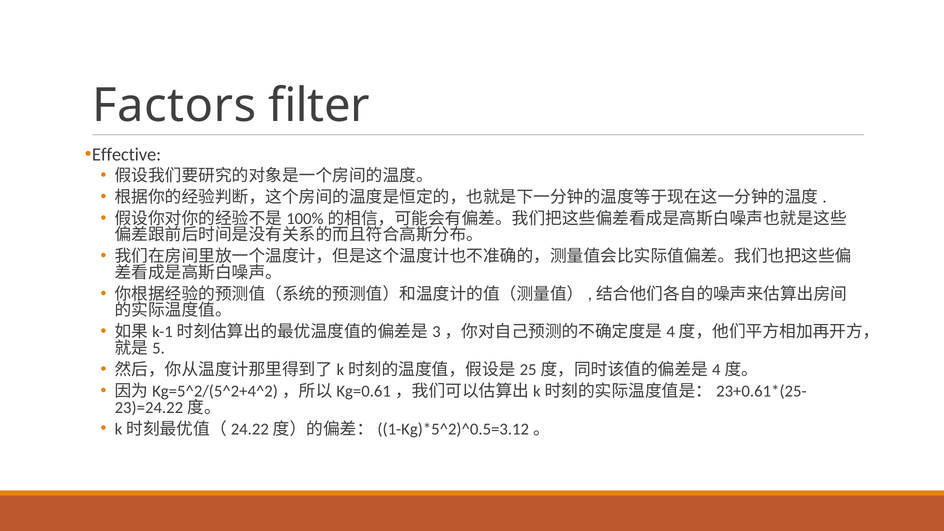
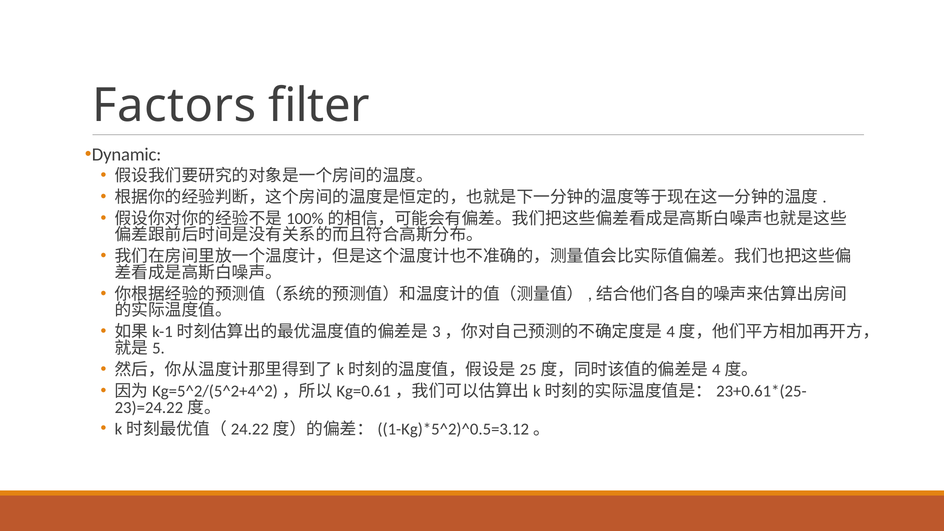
Effective: Effective -> Dynamic
